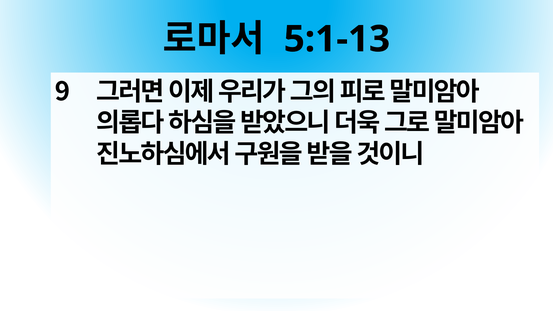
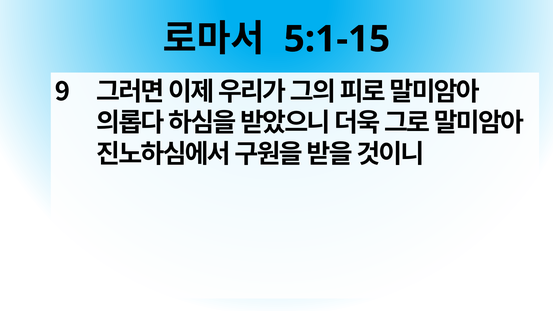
5:1-13: 5:1-13 -> 5:1-15
